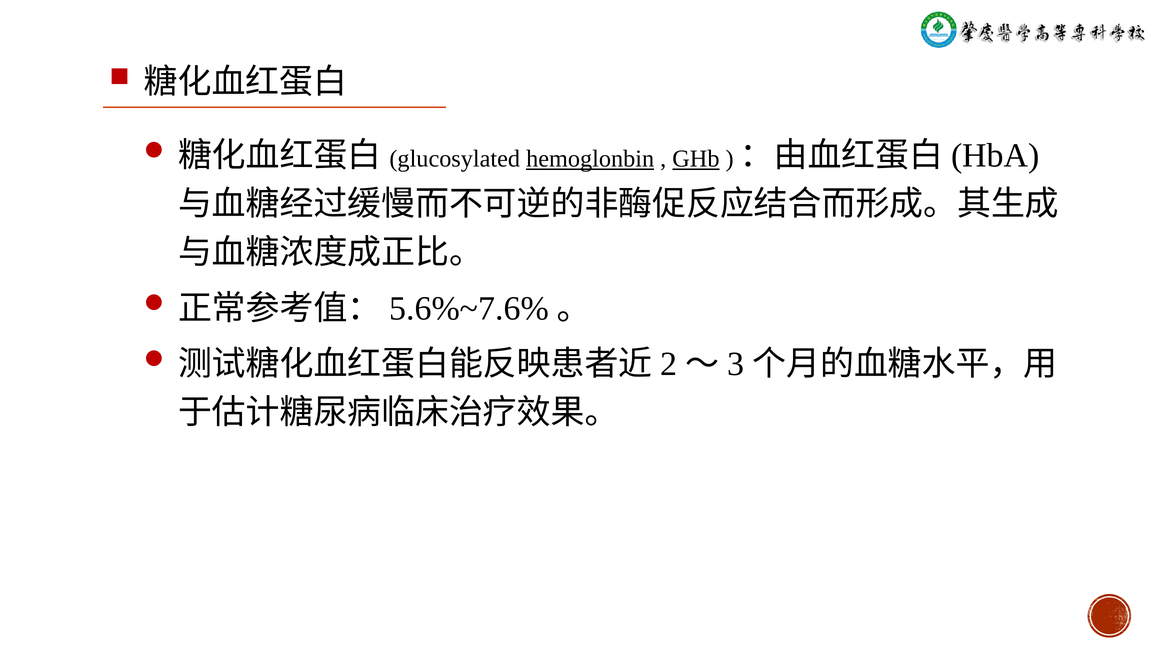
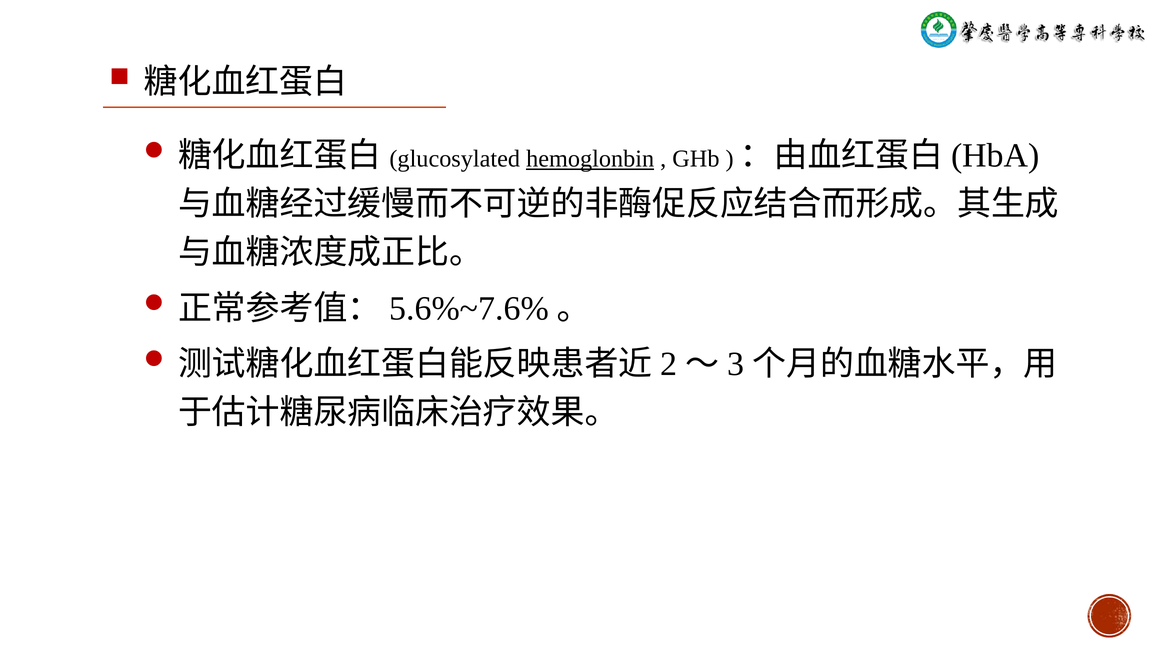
GHb underline: present -> none
